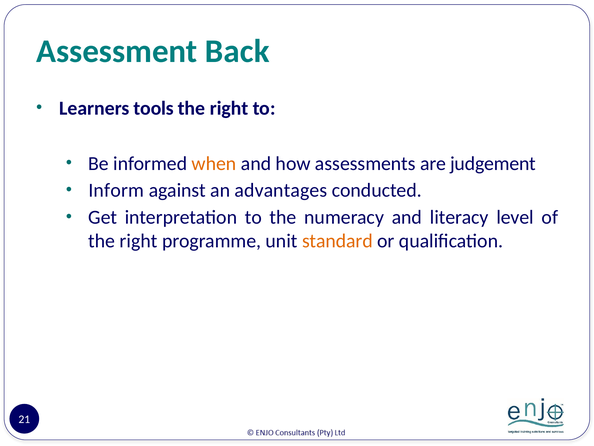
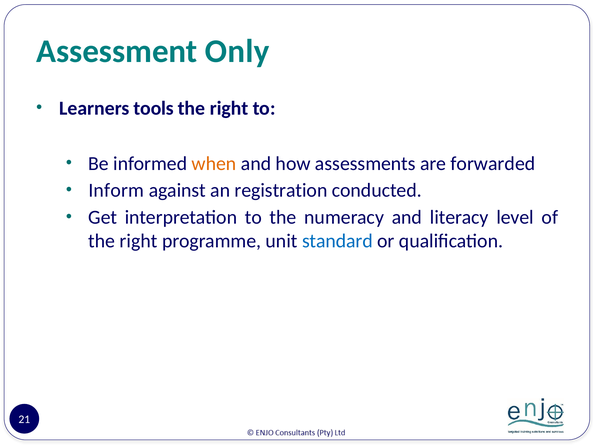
Back: Back -> Only
judgement: judgement -> forwarded
advantages: advantages -> registration
standard colour: orange -> blue
